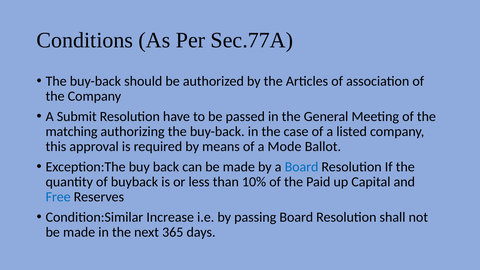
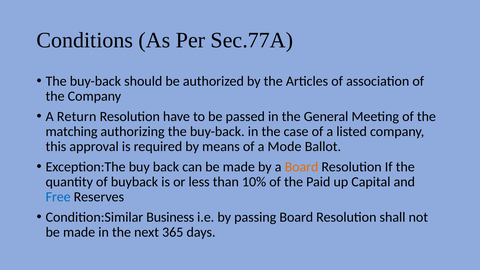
Submit: Submit -> Return
Board at (302, 167) colour: blue -> orange
Increase: Increase -> Business
